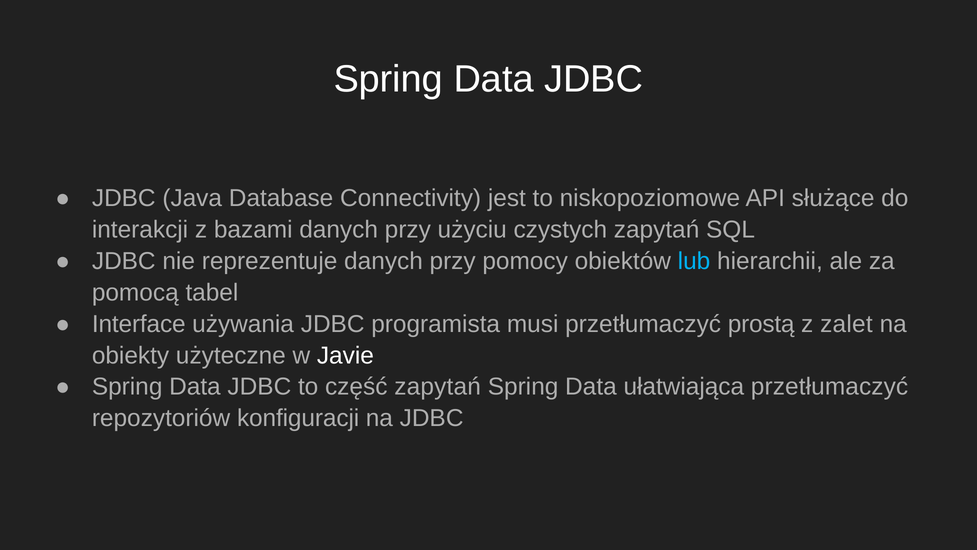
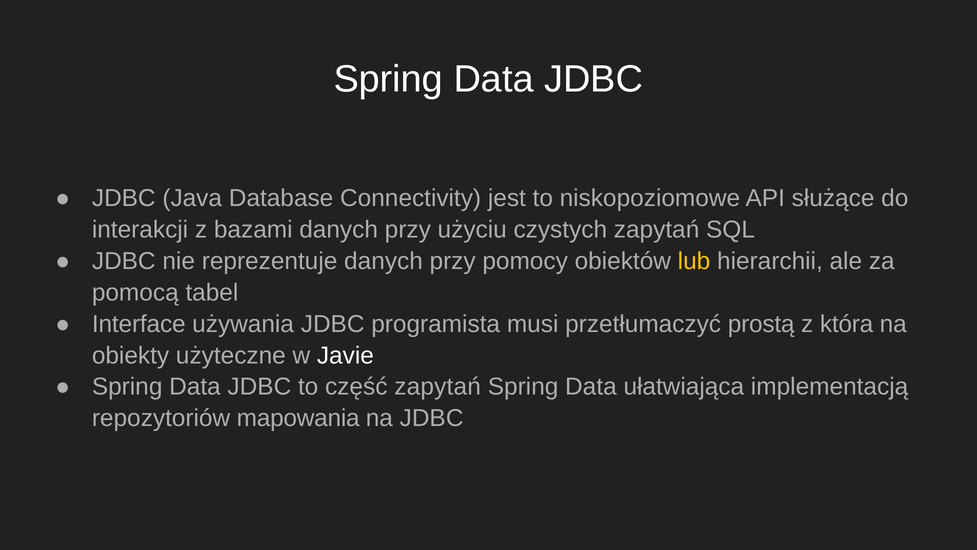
lub colour: light blue -> yellow
zalet: zalet -> która
ułatwiająca przetłumaczyć: przetłumaczyć -> implementacją
konfiguracji: konfiguracji -> mapowania
